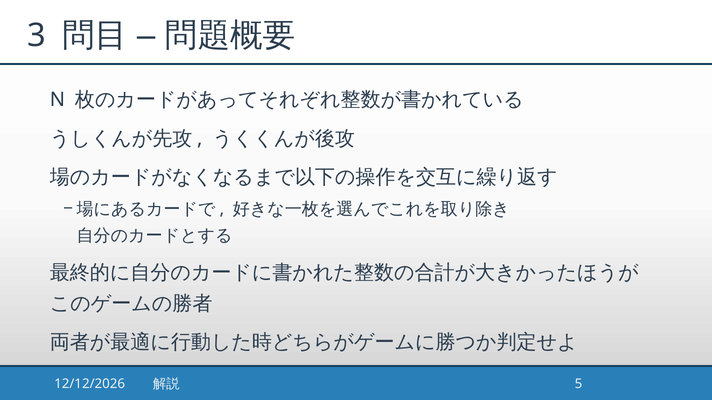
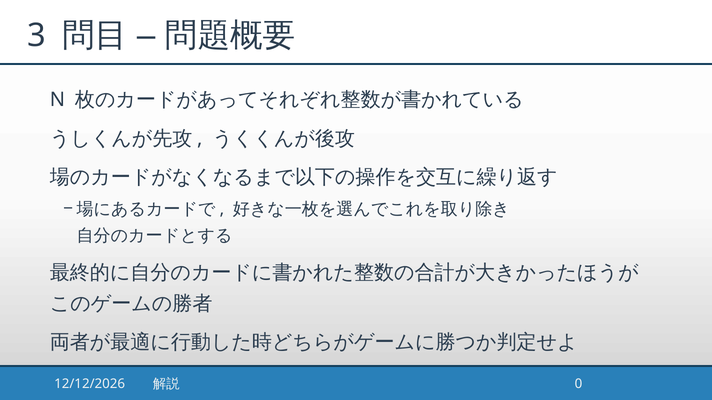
5: 5 -> 0
